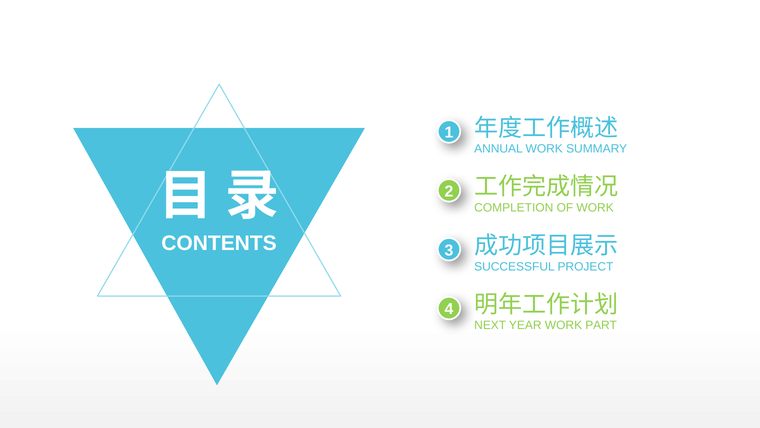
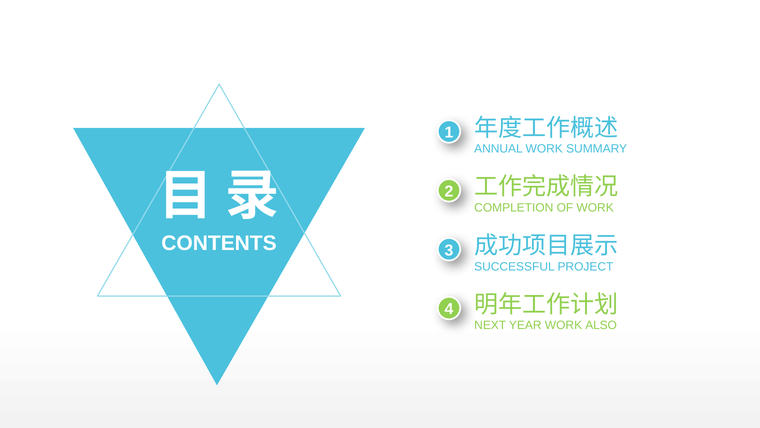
PART: PART -> ALSO
